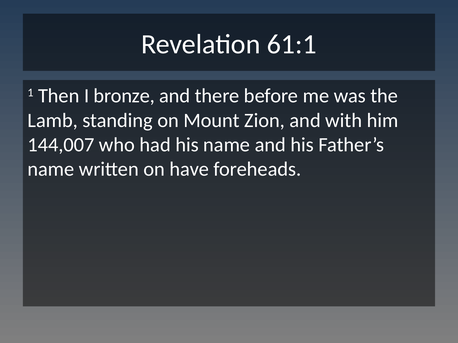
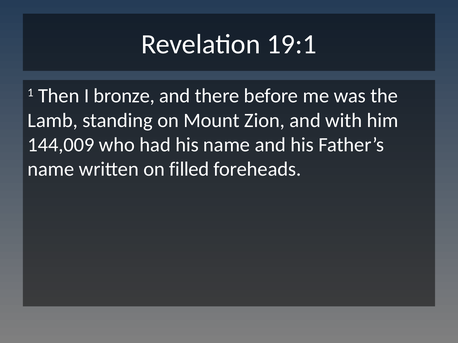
61:1: 61:1 -> 19:1
144,007: 144,007 -> 144,009
have: have -> filled
